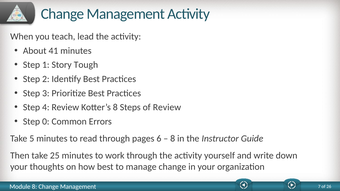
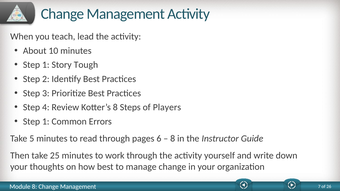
41: 41 -> 10
of Review: Review -> Players
0 at (46, 122): 0 -> 1
